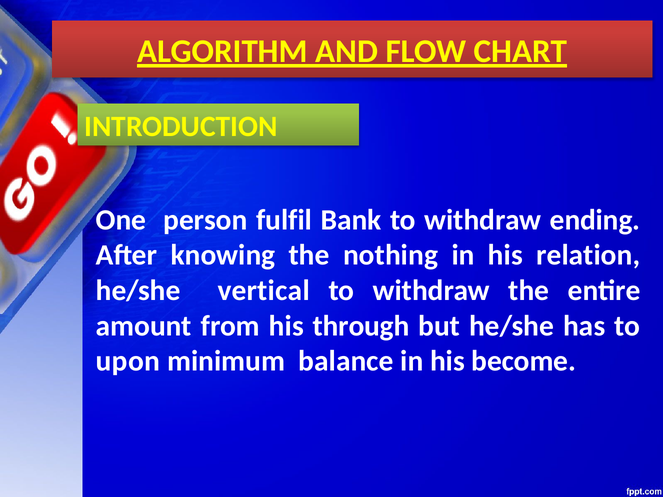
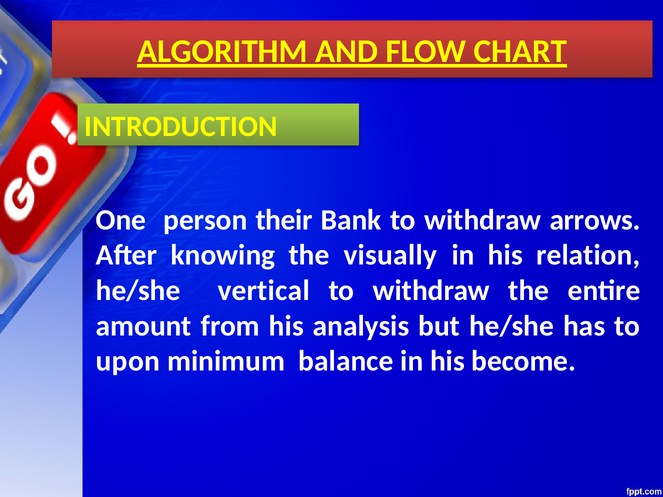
fulfil: fulfil -> their
ending: ending -> arrows
nothing: nothing -> visually
through: through -> analysis
